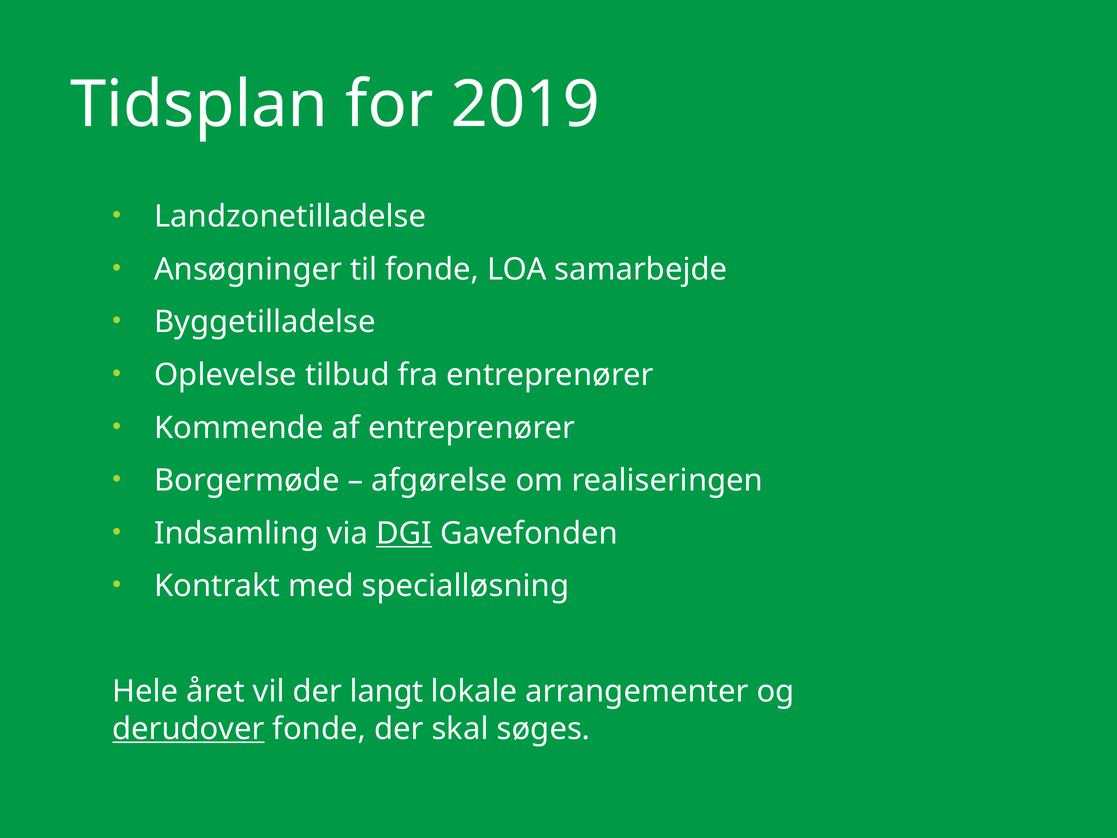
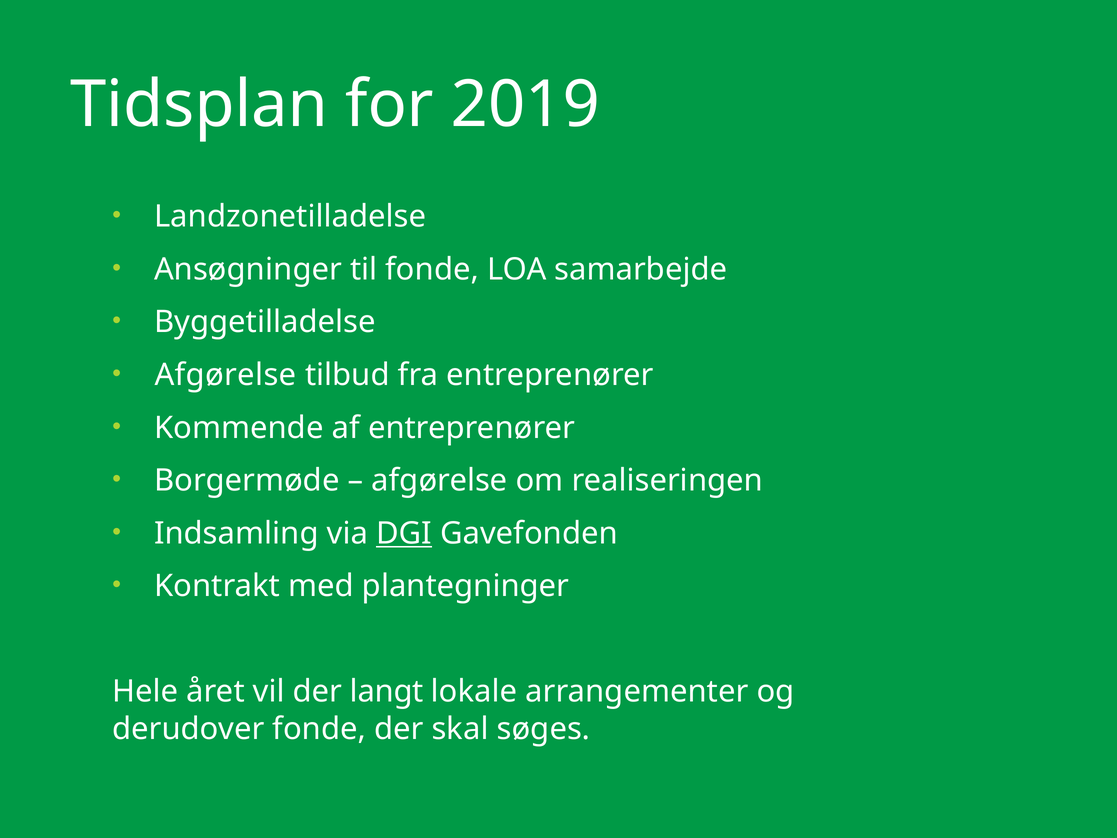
Oplevelse at (226, 375): Oplevelse -> Afgørelse
specialløsning: specialløsning -> plantegninger
derudover underline: present -> none
